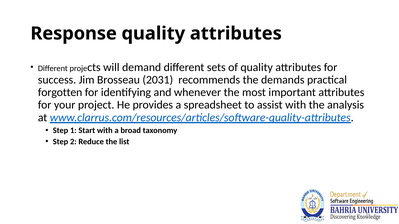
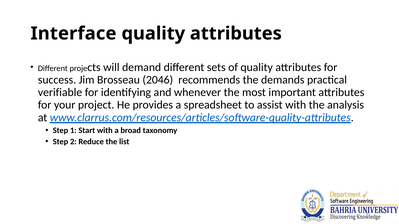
Response: Response -> Interface
2031: 2031 -> 2046
forgotten: forgotten -> verifiable
